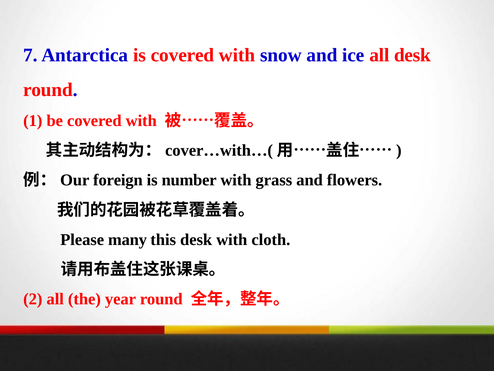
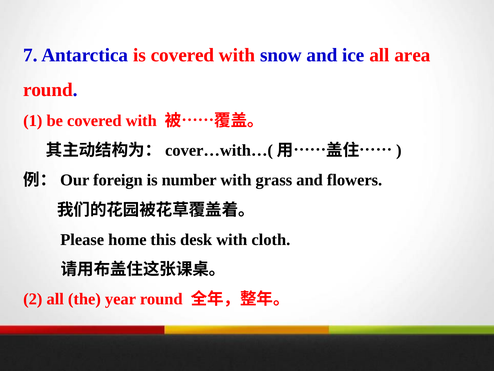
all desk: desk -> area
many: many -> home
